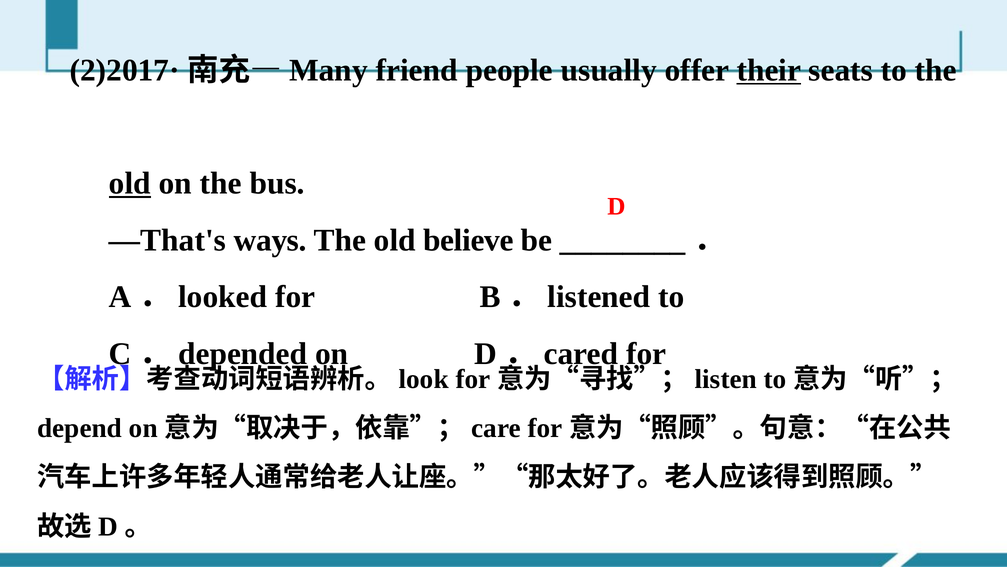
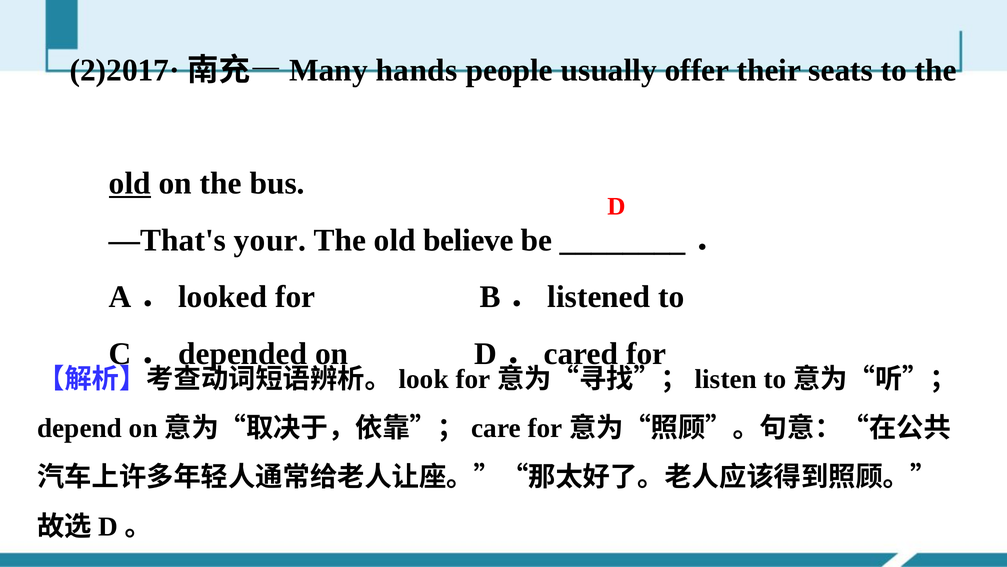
friend: friend -> hands
their underline: present -> none
ways: ways -> your
